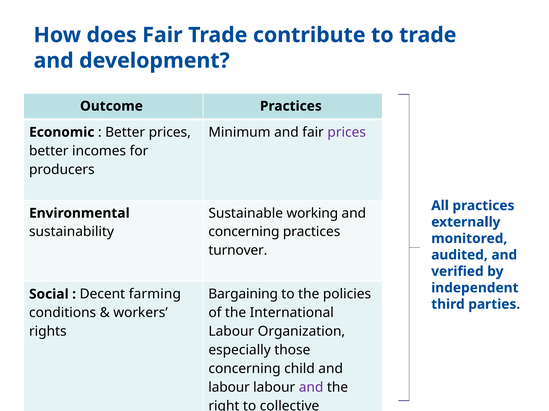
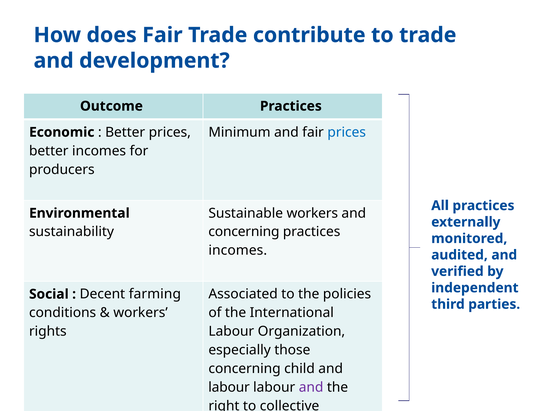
prices at (347, 132) colour: purple -> blue
Sustainable working: working -> workers
turnover at (238, 251): turnover -> incomes
Bargaining at (243, 295): Bargaining -> Associated
